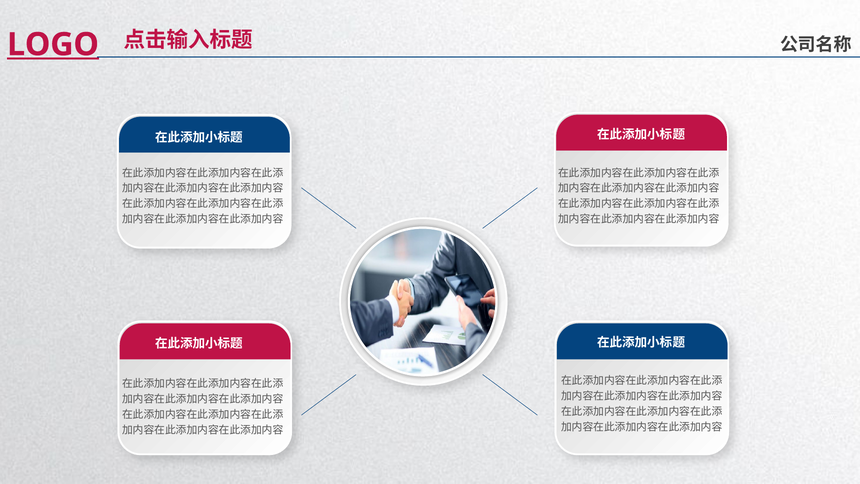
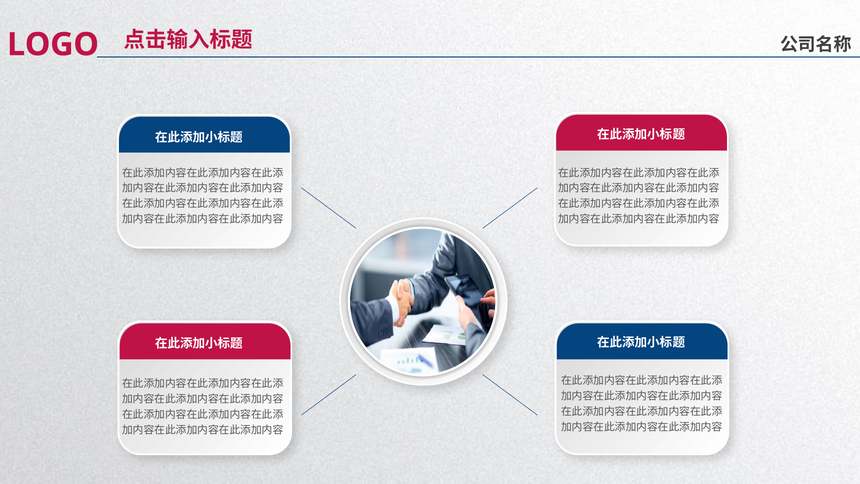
LOGO underline: present -> none
